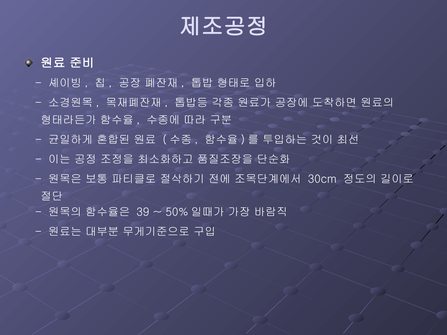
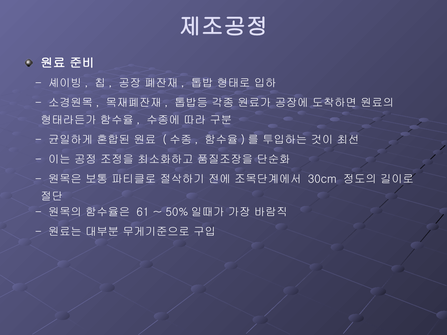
39: 39 -> 61
